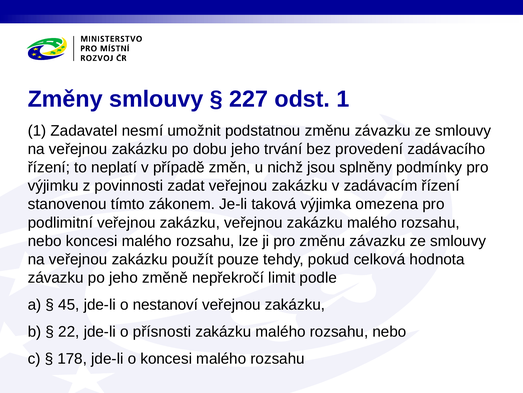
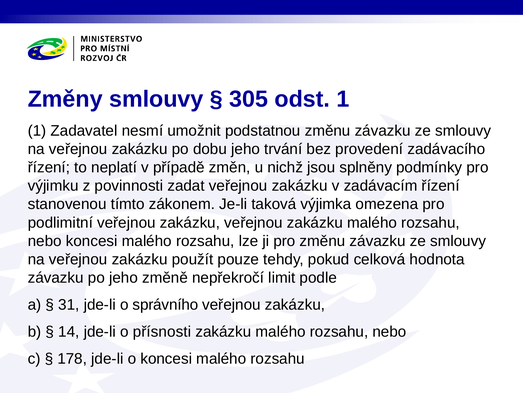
227: 227 -> 305
45: 45 -> 31
nestanoví: nestanoví -> správního
22: 22 -> 14
